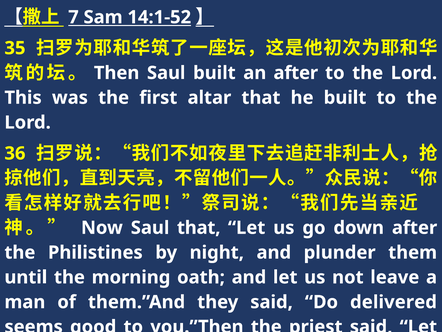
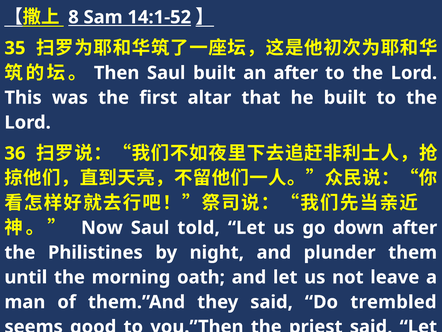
7: 7 -> 8
Saul that: that -> told
delivered: delivered -> trembled
